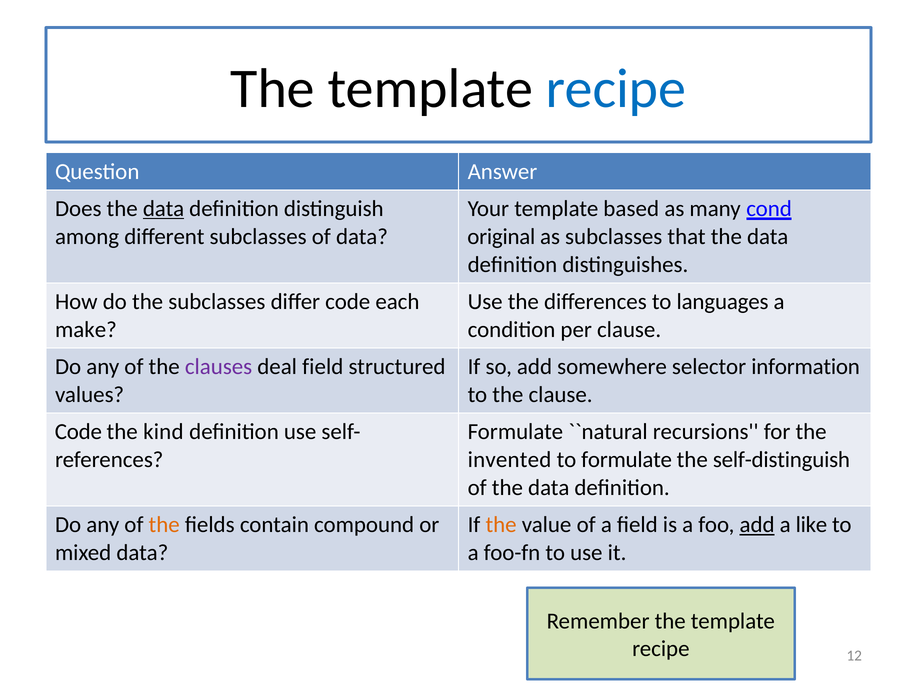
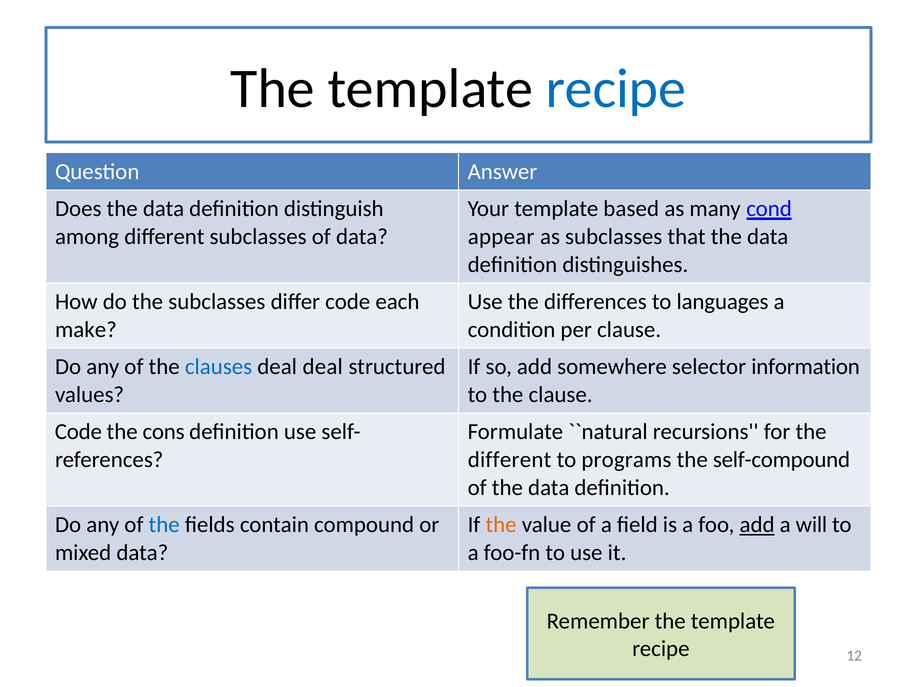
data at (164, 209) underline: present -> none
original: original -> appear
clauses colour: purple -> blue
deal field: field -> deal
kind: kind -> cons
invented at (510, 460): invented -> different
to formulate: formulate -> programs
self-distinguish: self-distinguish -> self-compound
the at (164, 525) colour: orange -> blue
like: like -> will
